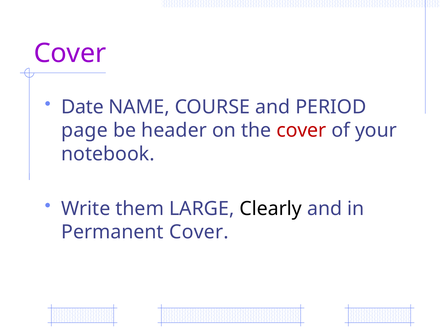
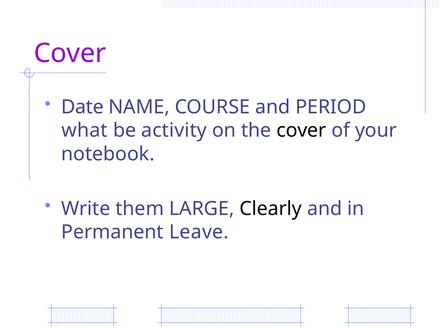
page: page -> what
header: header -> activity
cover at (301, 130) colour: red -> black
Permanent Cover: Cover -> Leave
